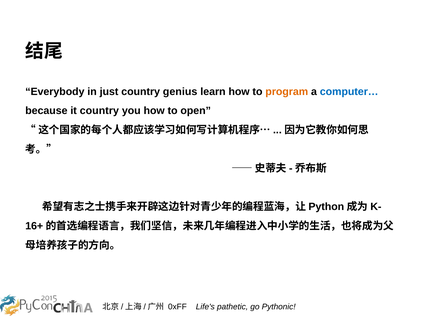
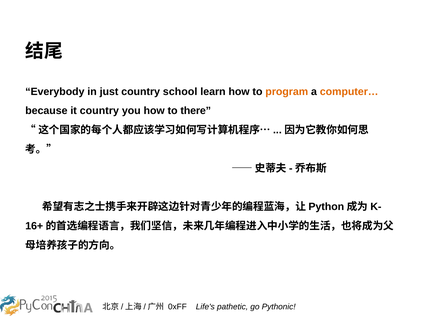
genius: genius -> school
computer… colour: blue -> orange
open: open -> there
